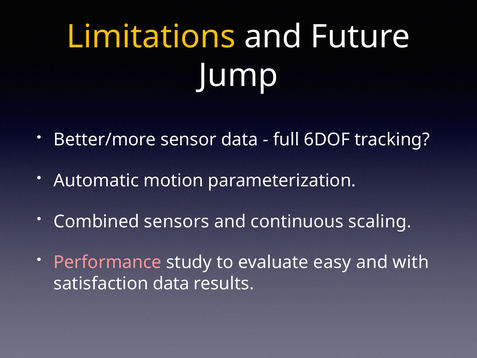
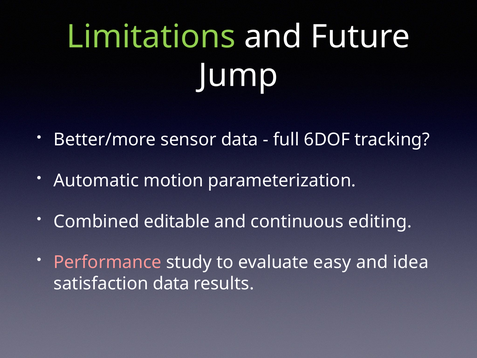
Limitations colour: yellow -> light green
sensors: sensors -> editable
scaling: scaling -> editing
with: with -> idea
